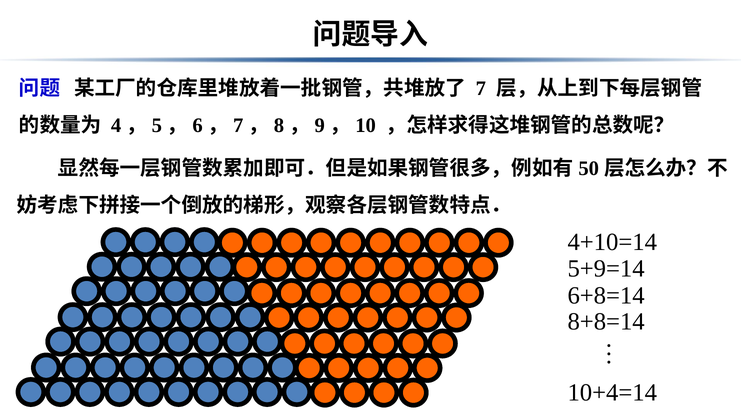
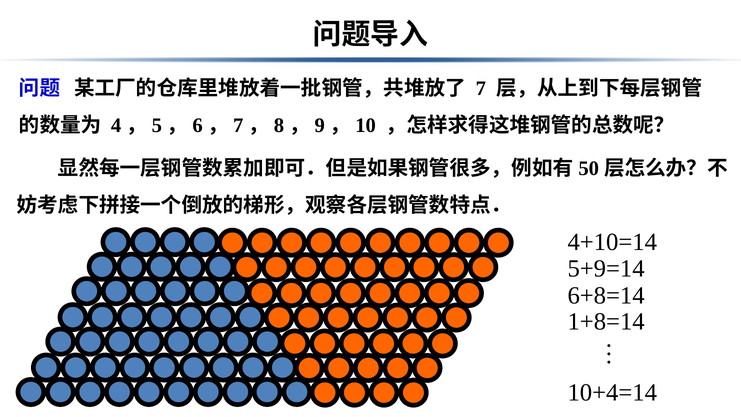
8+8=14: 8+8=14 -> 1+8=14
